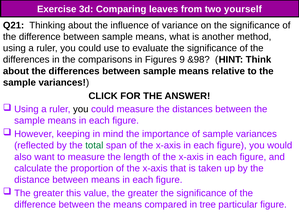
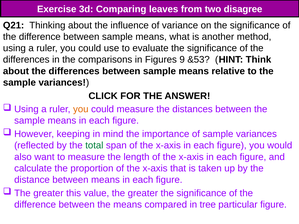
yourself: yourself -> disagree
&98: &98 -> &53
you at (81, 109) colour: black -> orange
